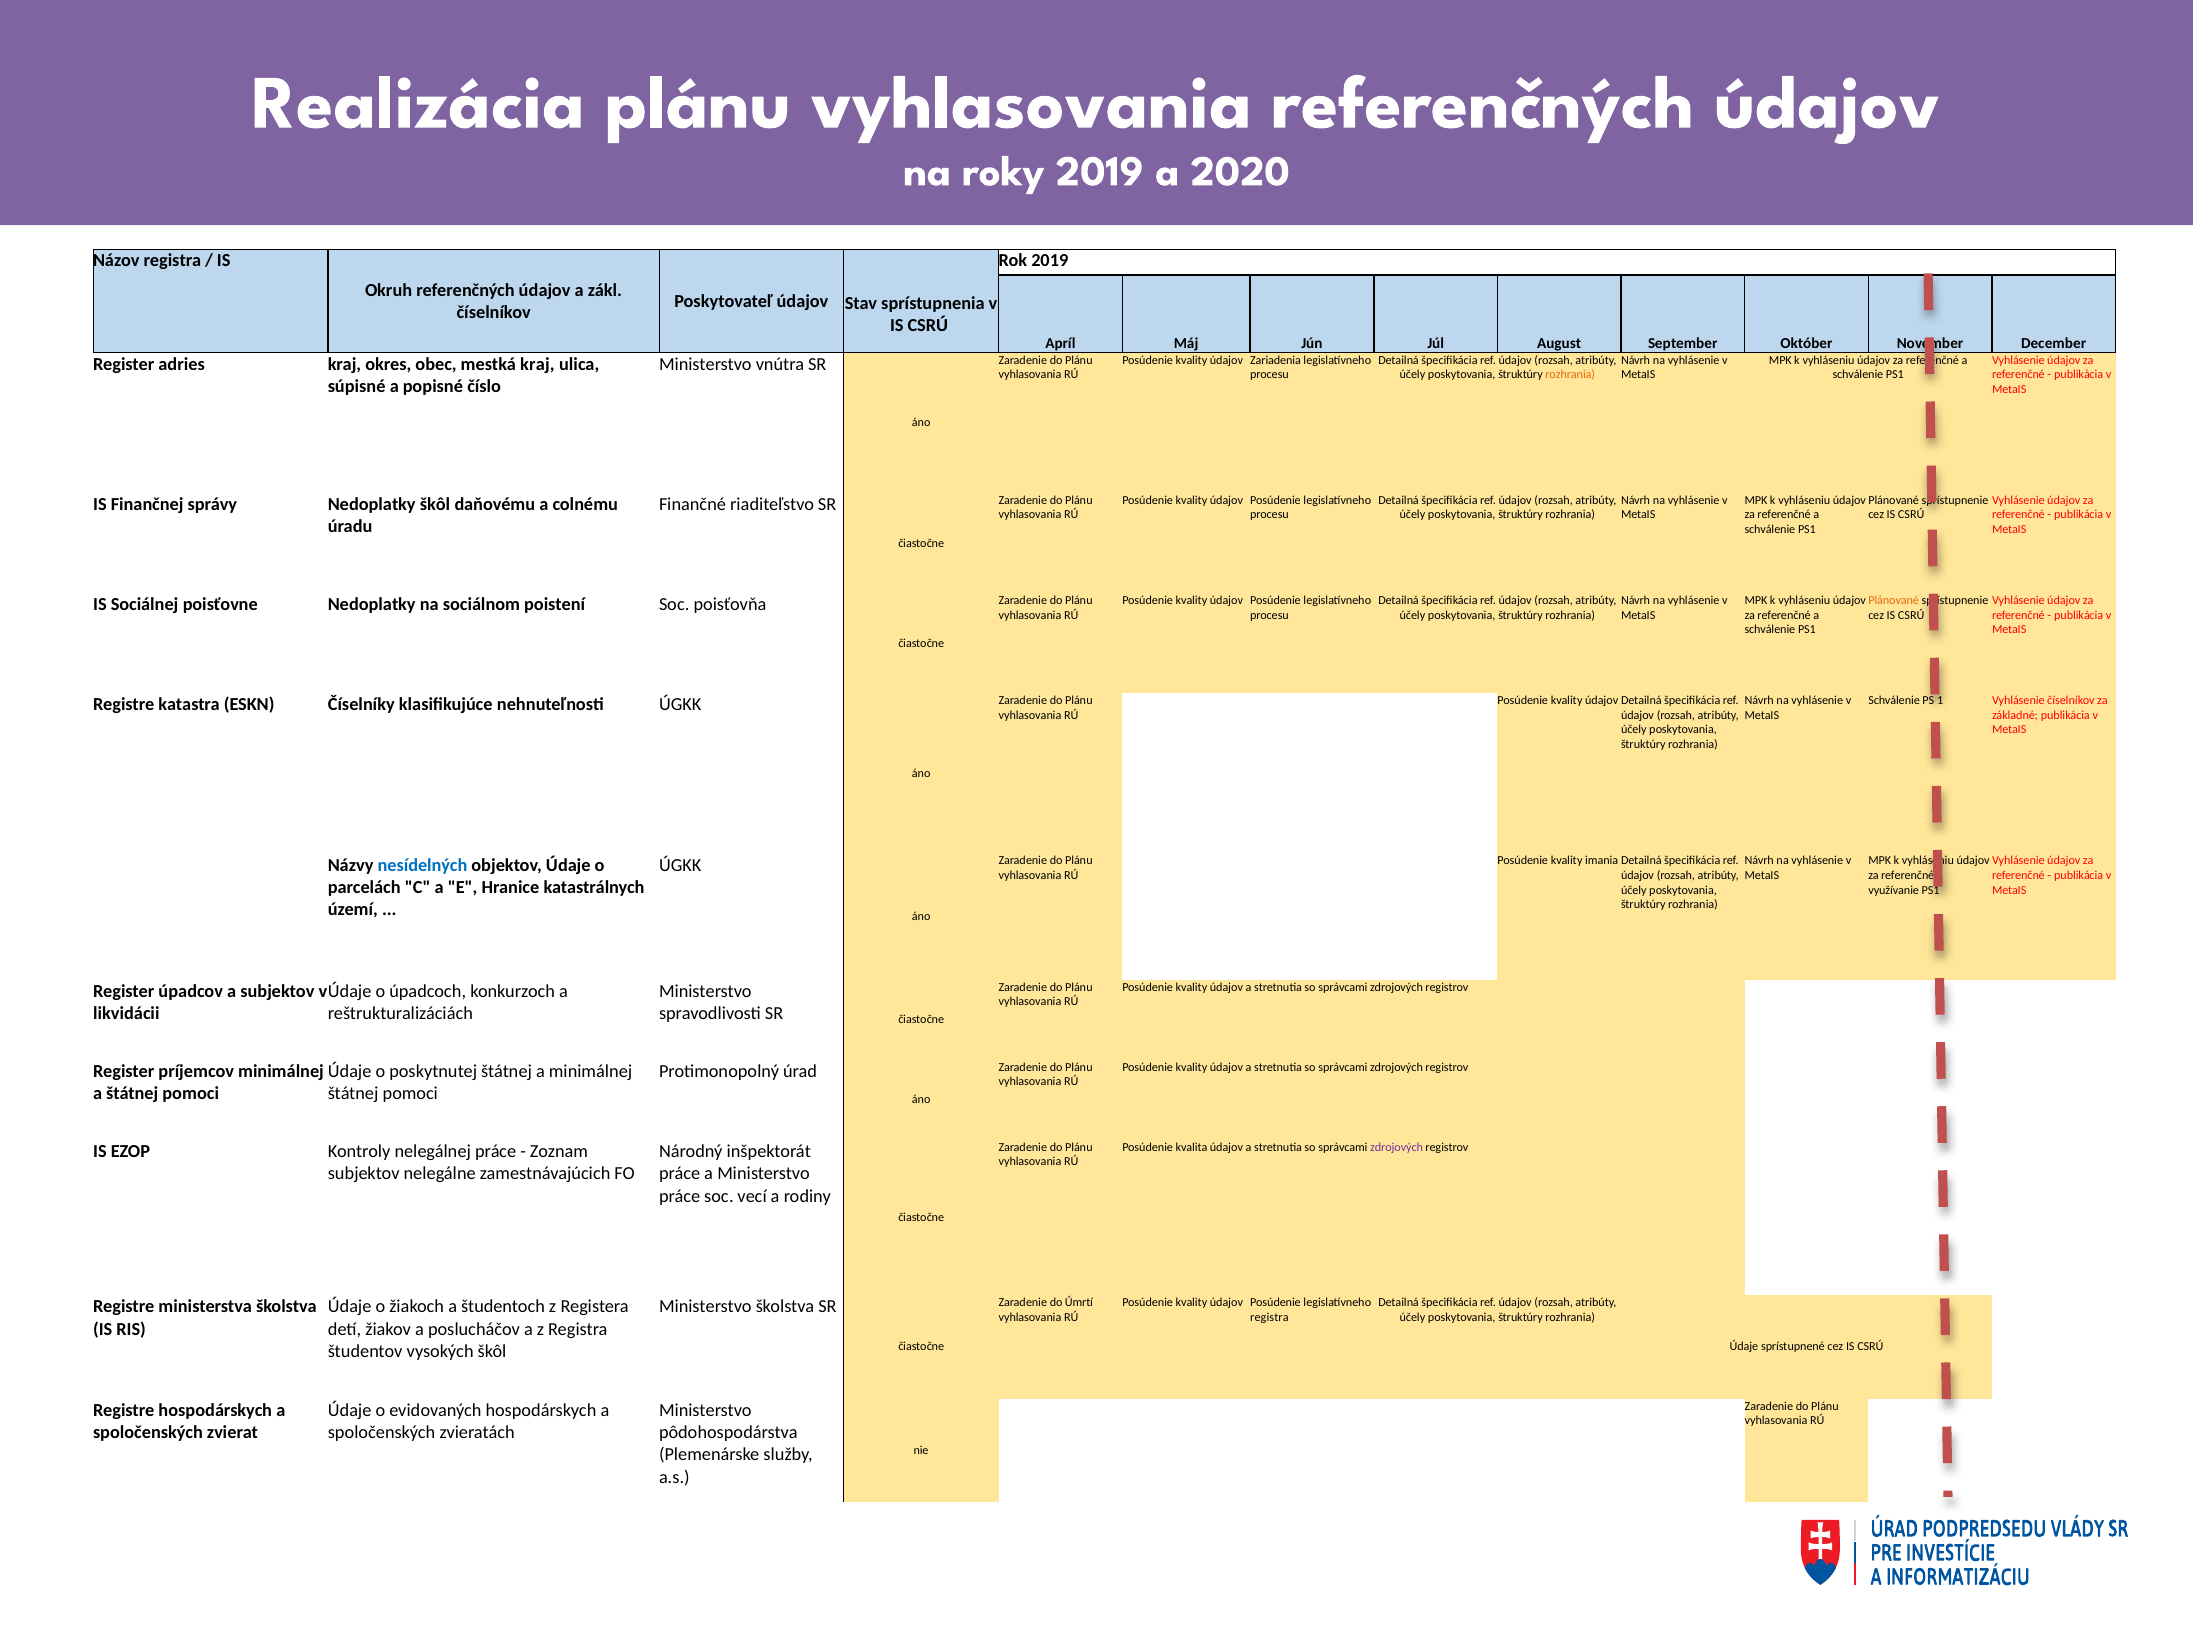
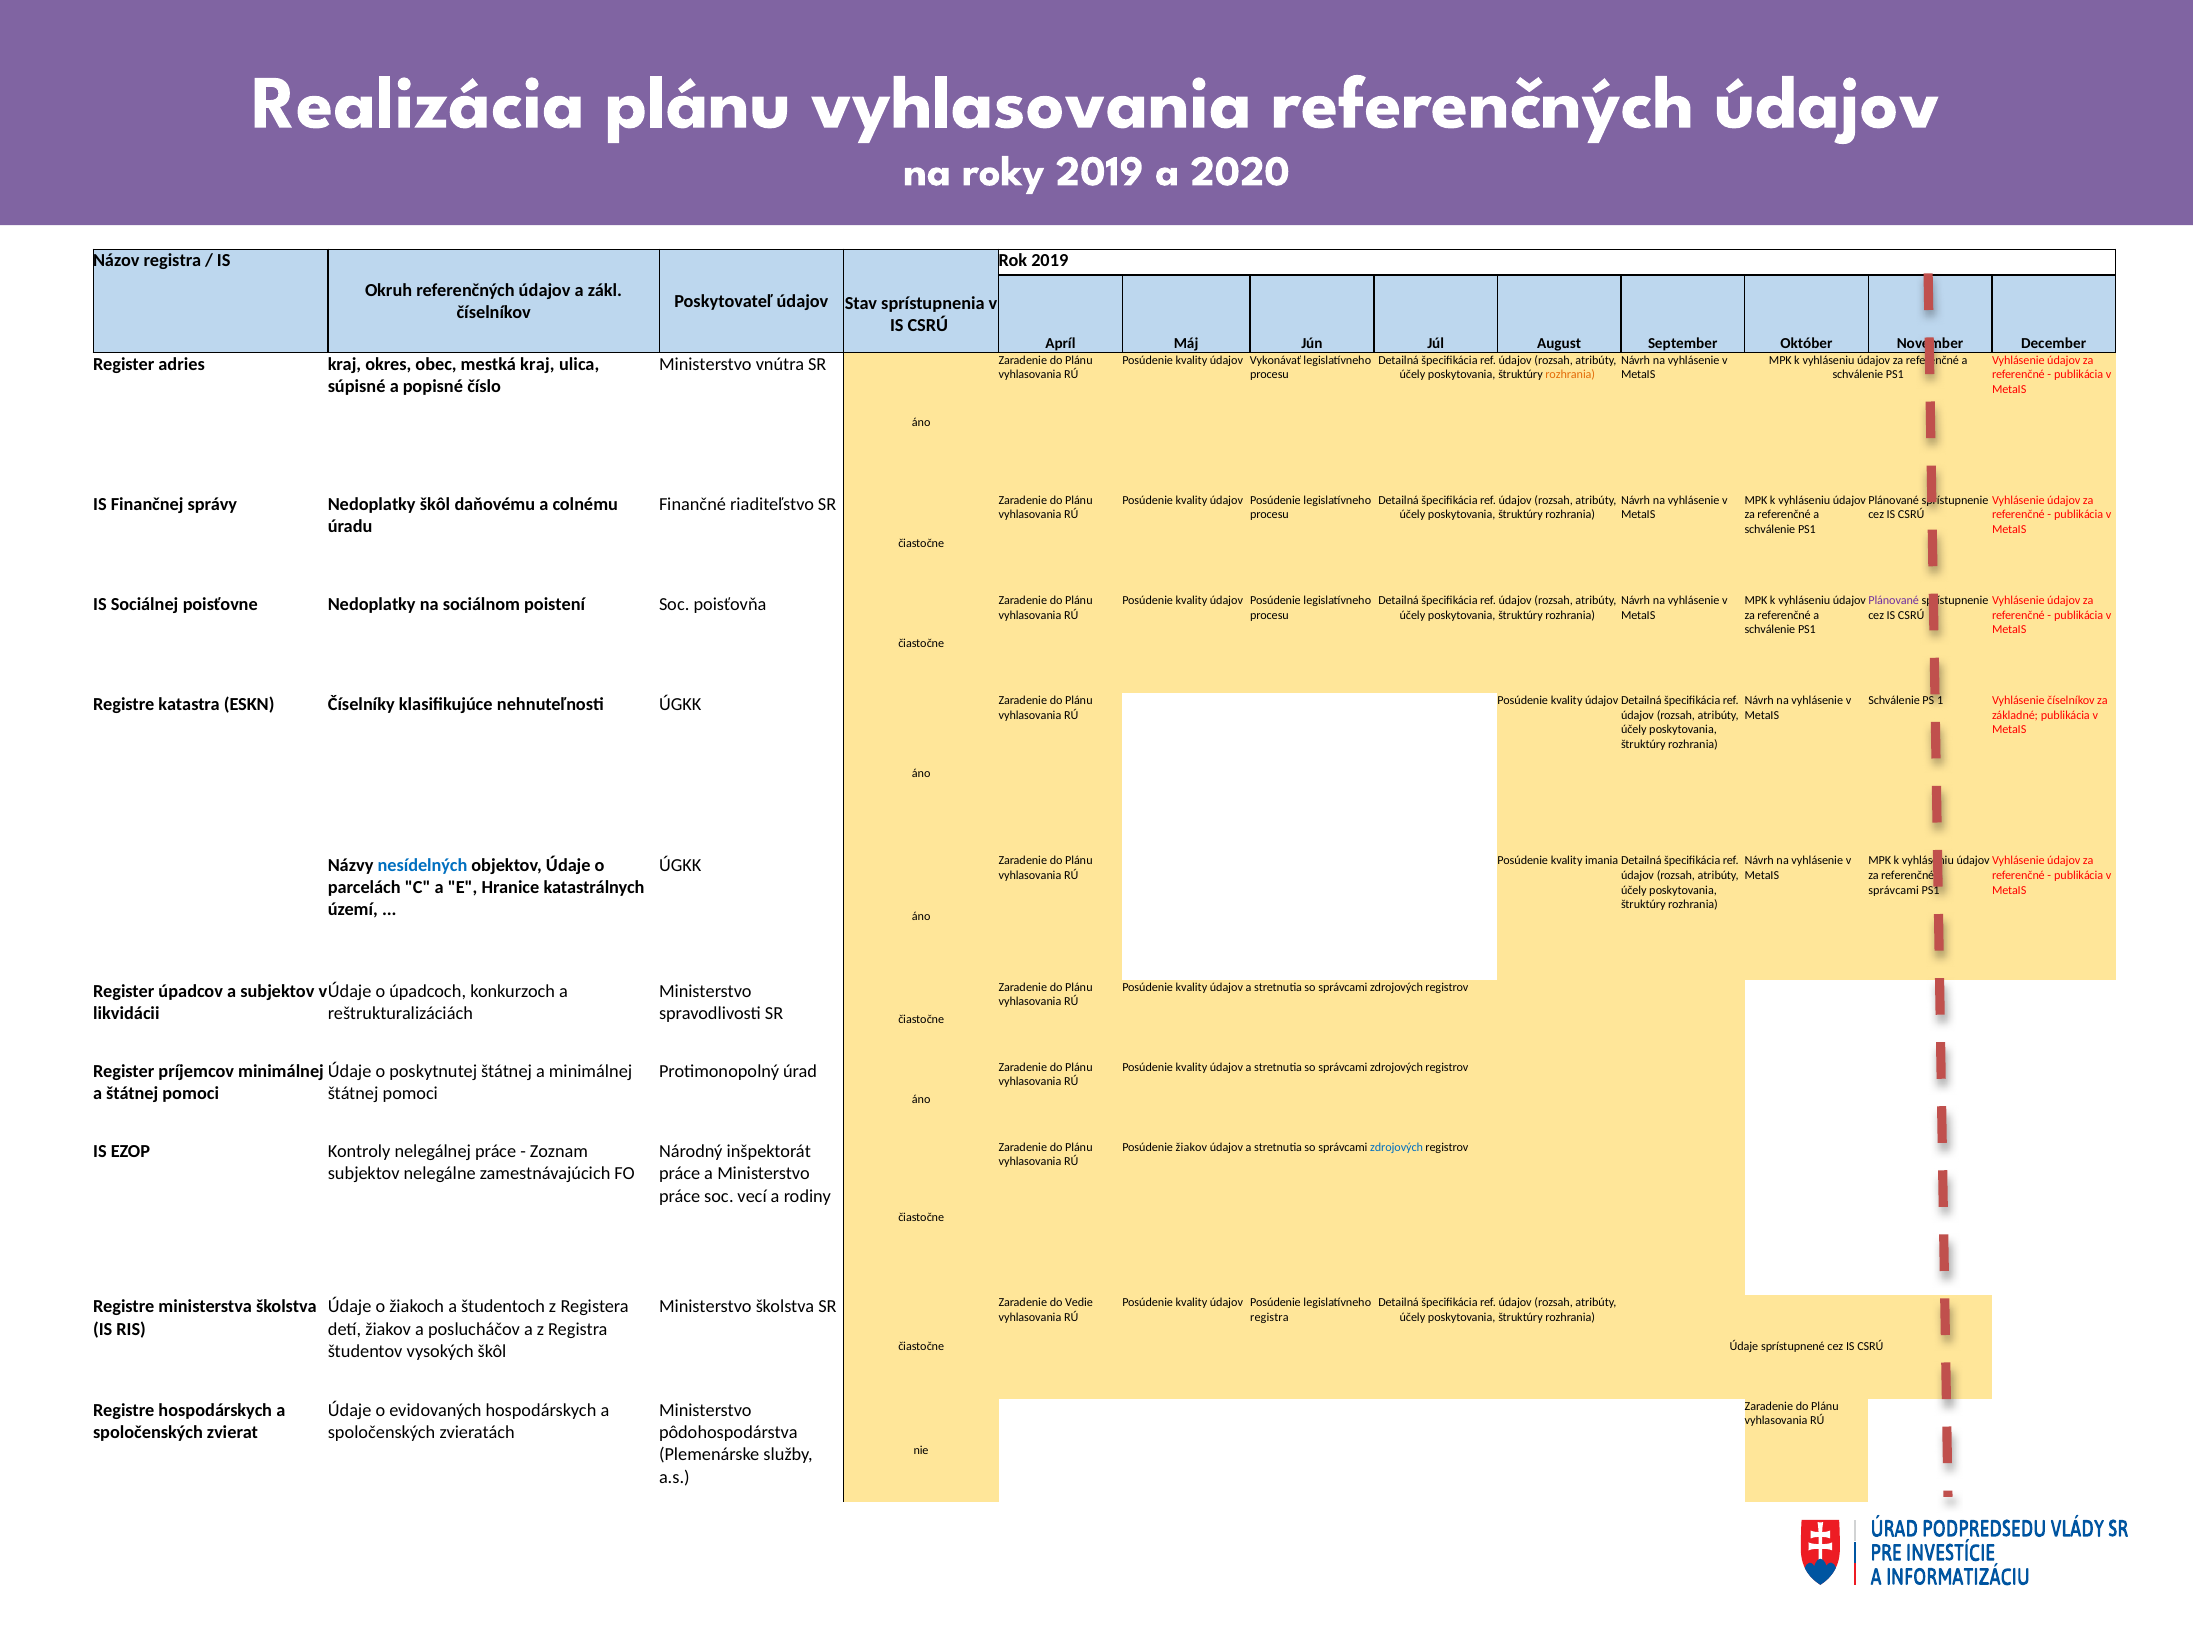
Zariadenia: Zariadenia -> Vykonávať
Plánované at (1894, 600) colour: orange -> purple
využívanie at (1894, 890): využívanie -> správcami
Posúdenie kvalita: kvalita -> žiakov
zdrojových at (1397, 1147) colour: purple -> blue
Úmrtí: Úmrtí -> Vedie
